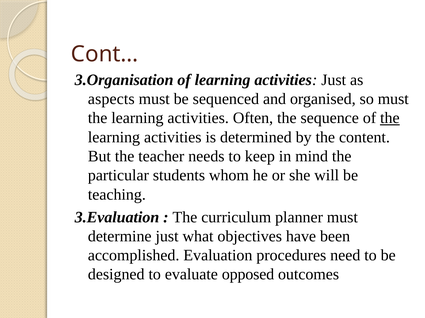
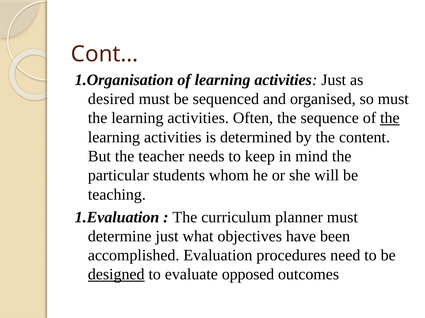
3.Organisation: 3.Organisation -> 1.Organisation
aspects: aspects -> desired
3.Evaluation: 3.Evaluation -> 1.Evaluation
designed underline: none -> present
